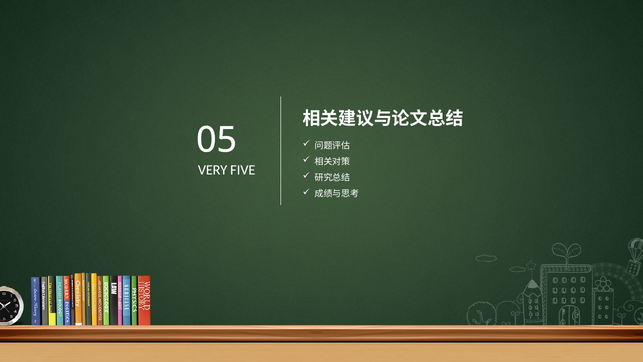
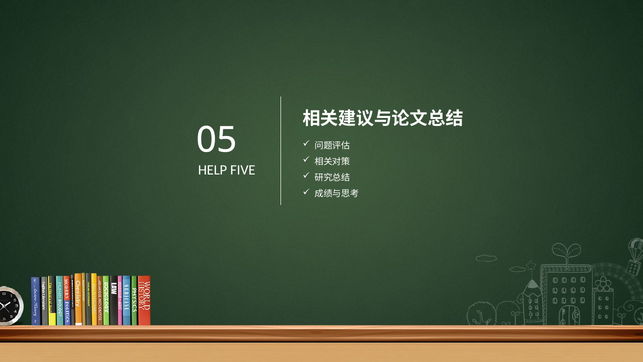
VERY: VERY -> HELP
